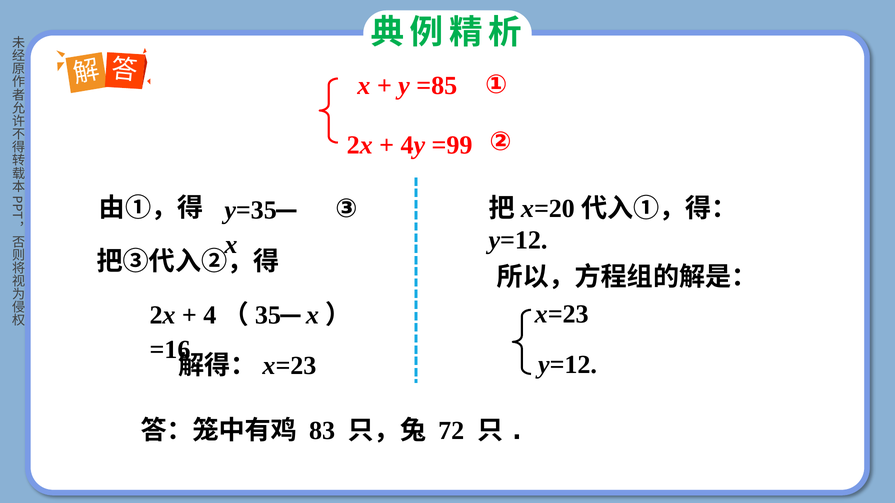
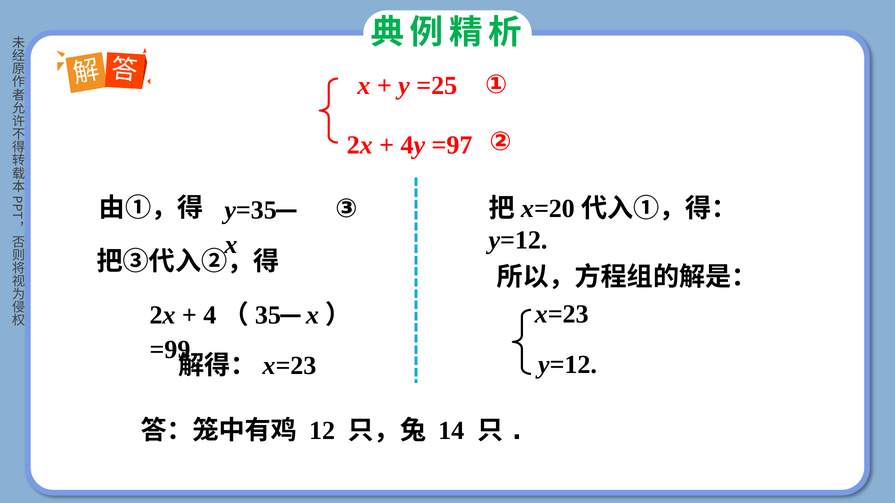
=85: =85 -> =25
=99: =99 -> =97
=16: =16 -> =99
83: 83 -> 12
72: 72 -> 14
